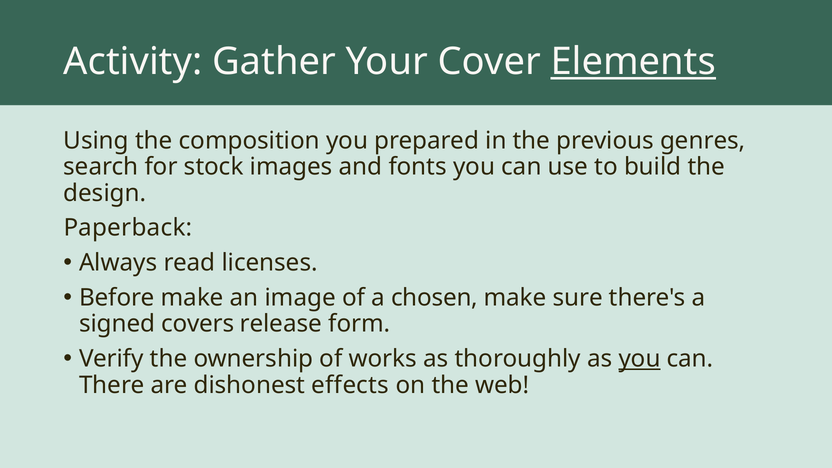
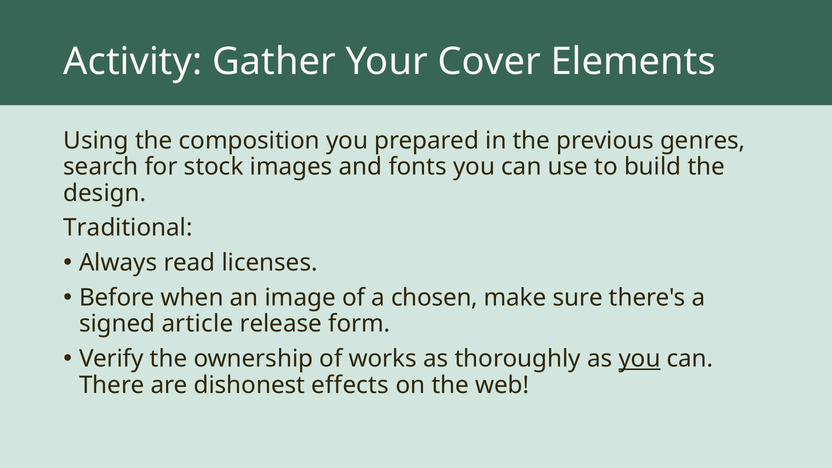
Elements underline: present -> none
Paperback: Paperback -> Traditional
Before make: make -> when
covers: covers -> article
